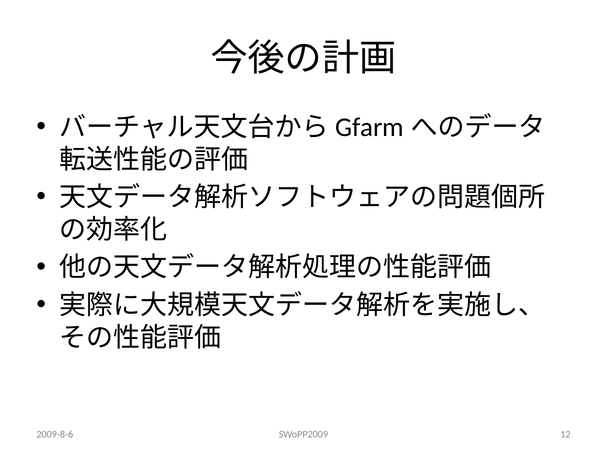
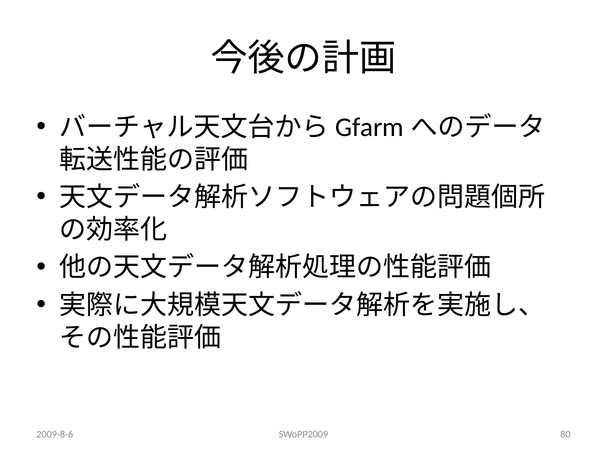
12: 12 -> 80
